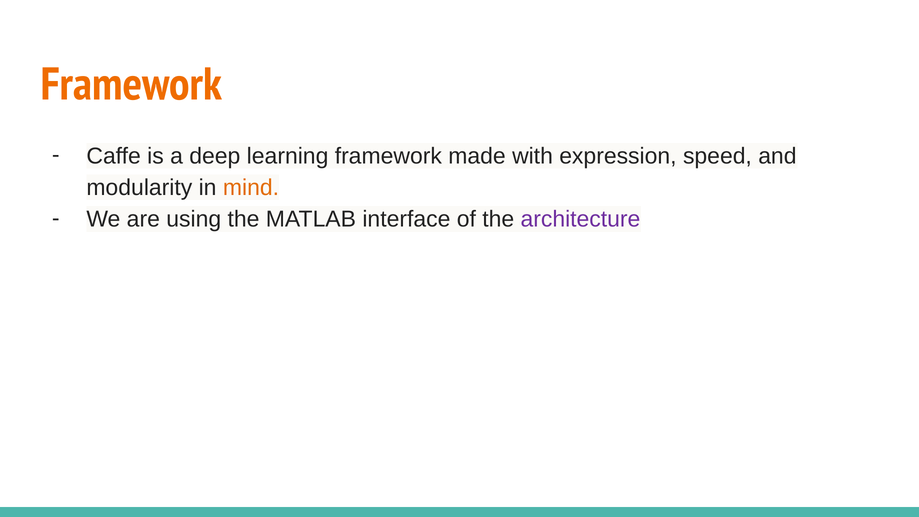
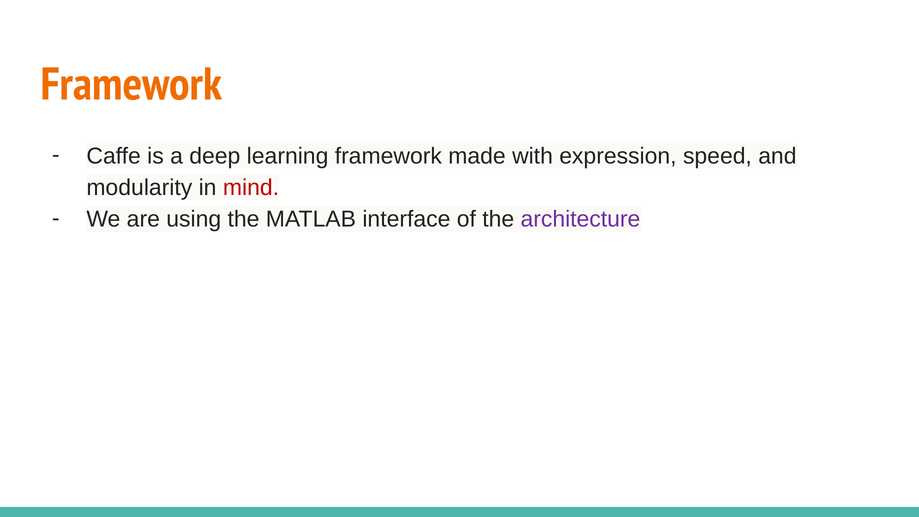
mind colour: orange -> red
